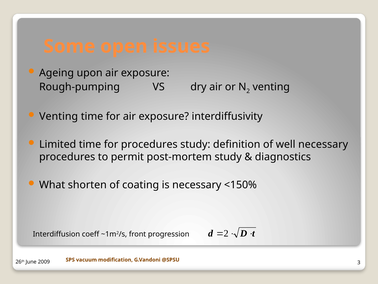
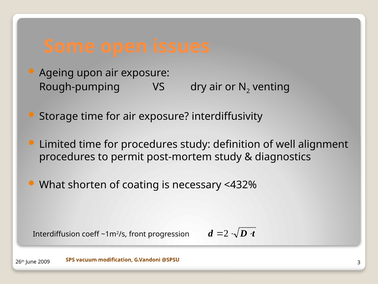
Venting at (59, 116): Venting -> Storage
well necessary: necessary -> alignment
<150%: <150% -> <432%
